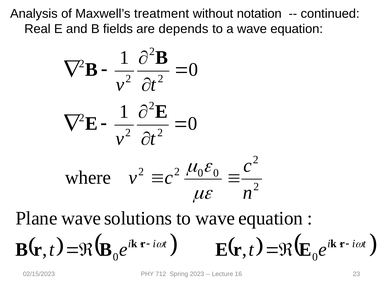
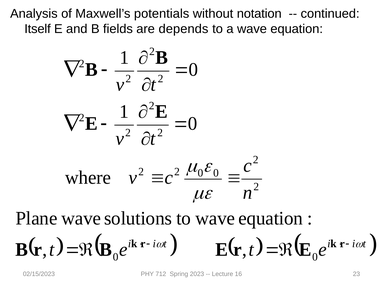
treatment: treatment -> potentials
Real: Real -> Itself
